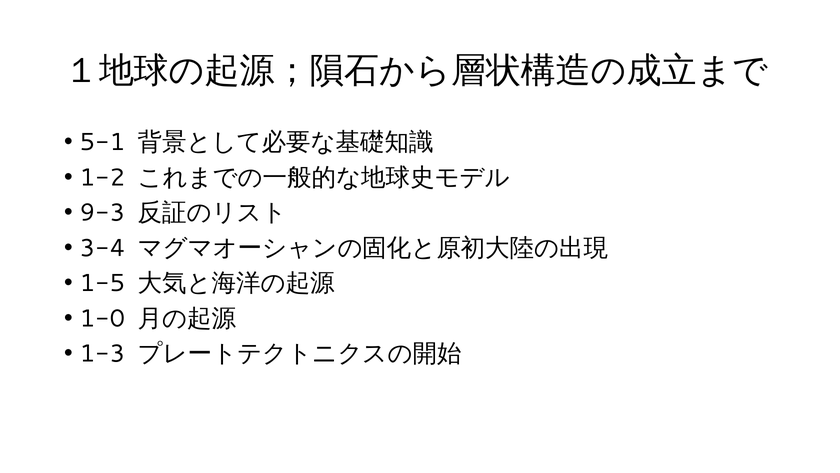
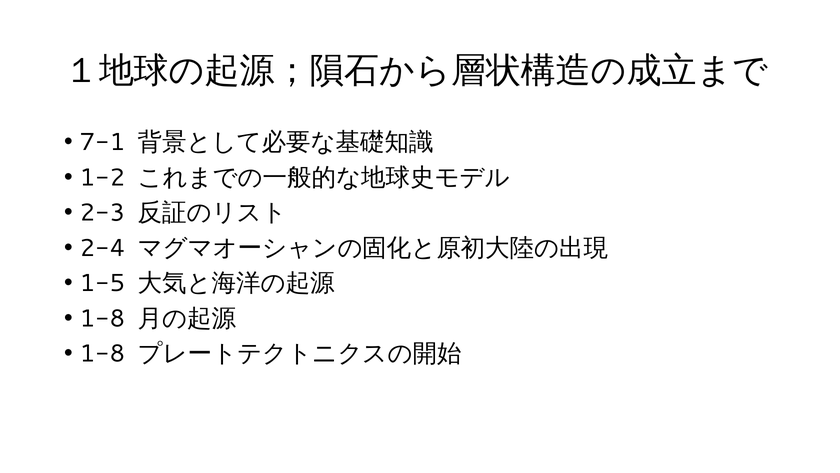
5-1: 5-1 -> 7-1
9-3: 9-3 -> 2-3
3-4: 3-4 -> 2-4
1-0 at (103, 318): 1-0 -> 1-8
1-3 at (103, 353): 1-3 -> 1-8
